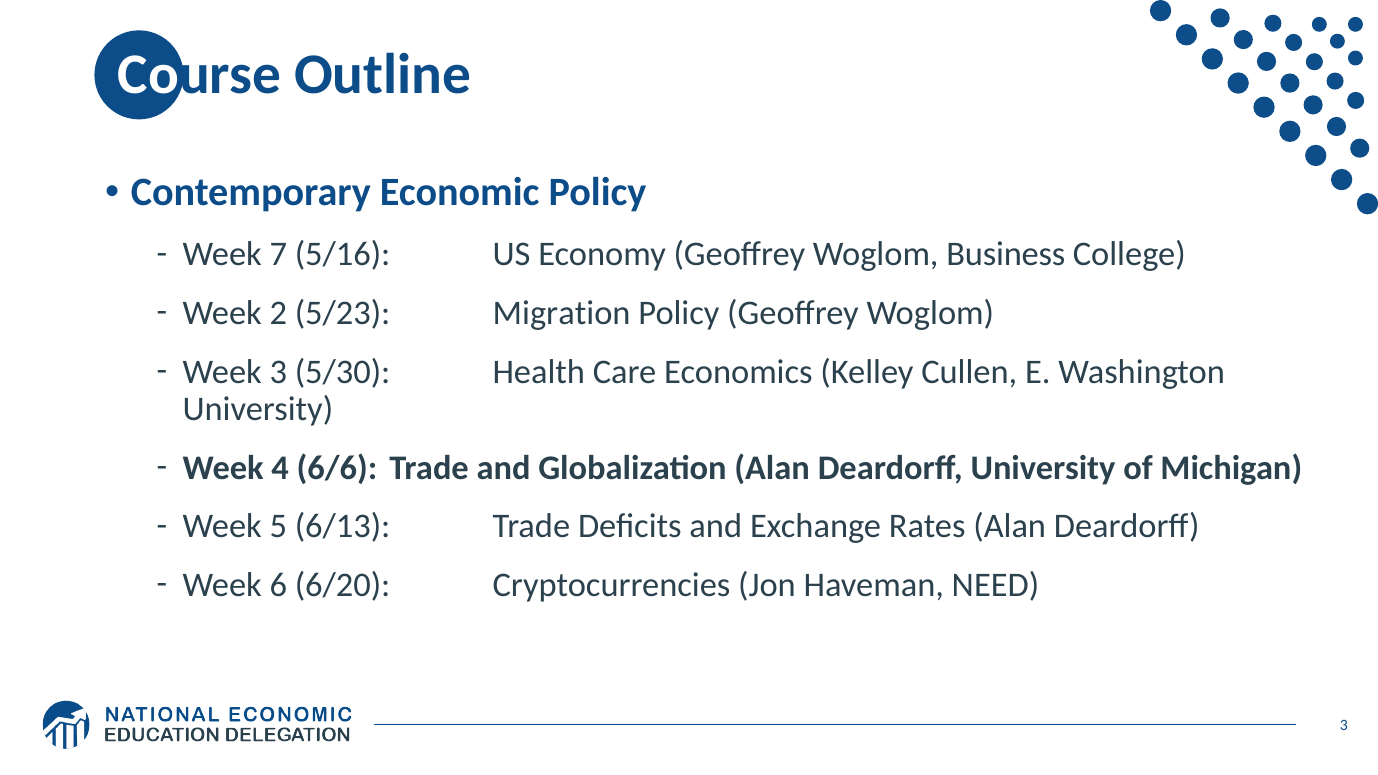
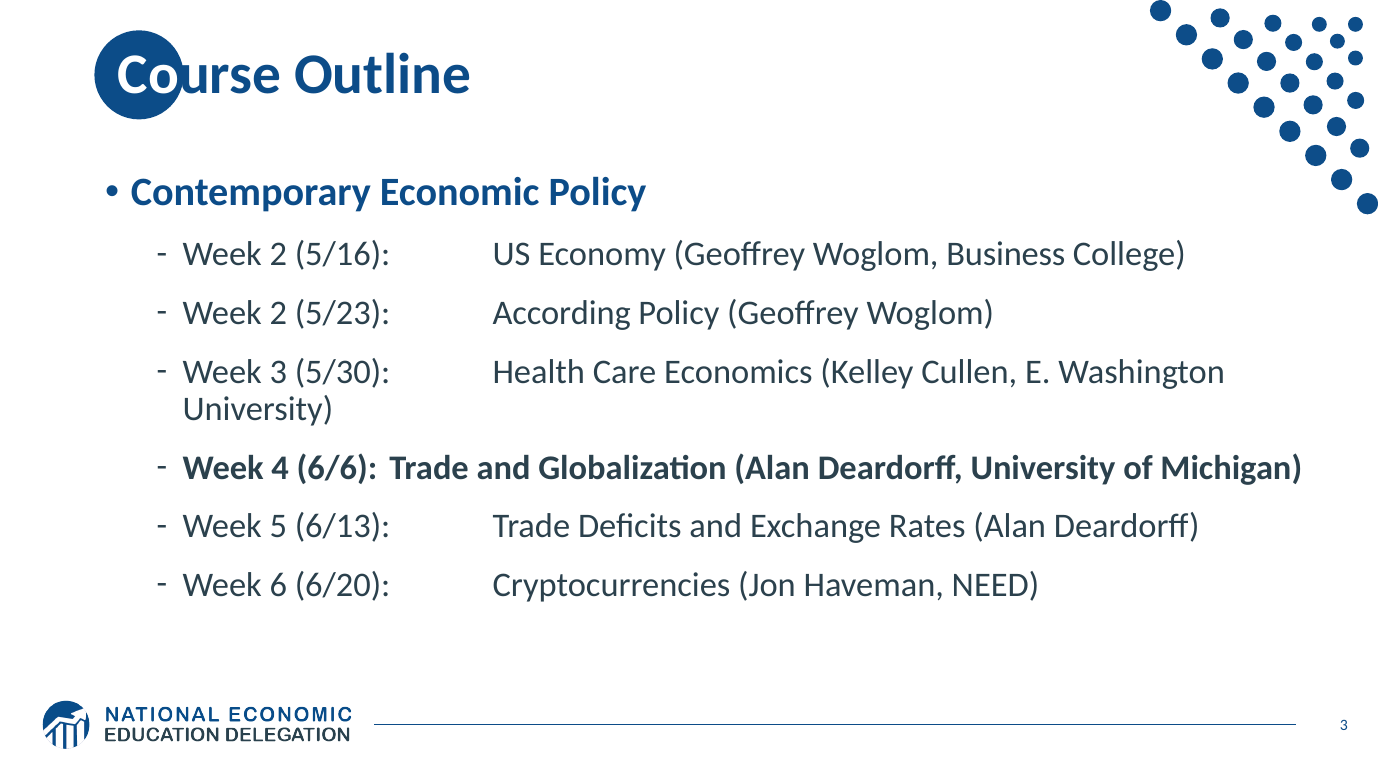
7 at (278, 254): 7 -> 2
Migration: Migration -> According
